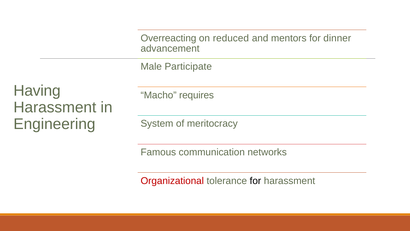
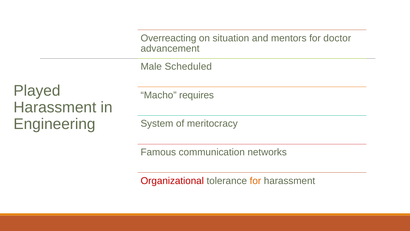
reduced: reduced -> situation
dinner: dinner -> doctor
Participate: Participate -> Scheduled
Having: Having -> Played
for at (255, 180) colour: black -> orange
